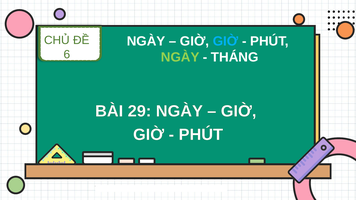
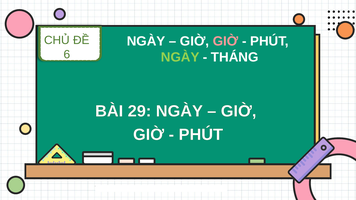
GIỜ at (226, 41) colour: light blue -> pink
